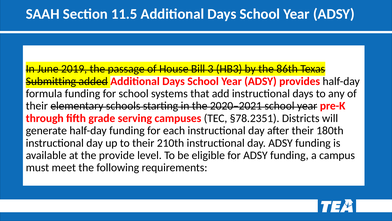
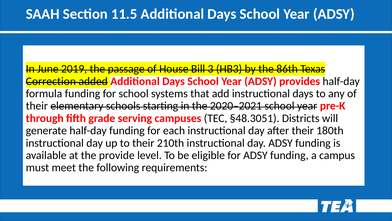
Submitting: Submitting -> Correction
§78.2351: §78.2351 -> §48.3051
